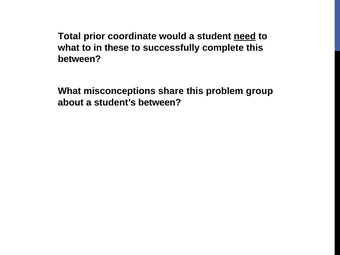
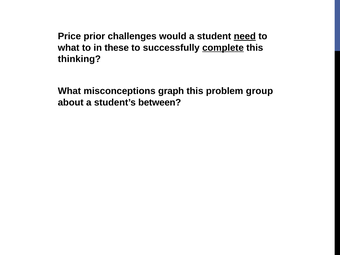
Total: Total -> Price
coordinate: coordinate -> challenges
complete underline: none -> present
between at (79, 59): between -> thinking
share: share -> graph
